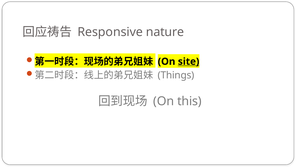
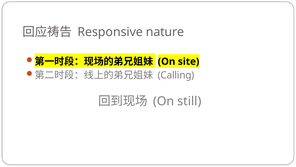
site underline: present -> none
Things: Things -> Calling
this: this -> still
